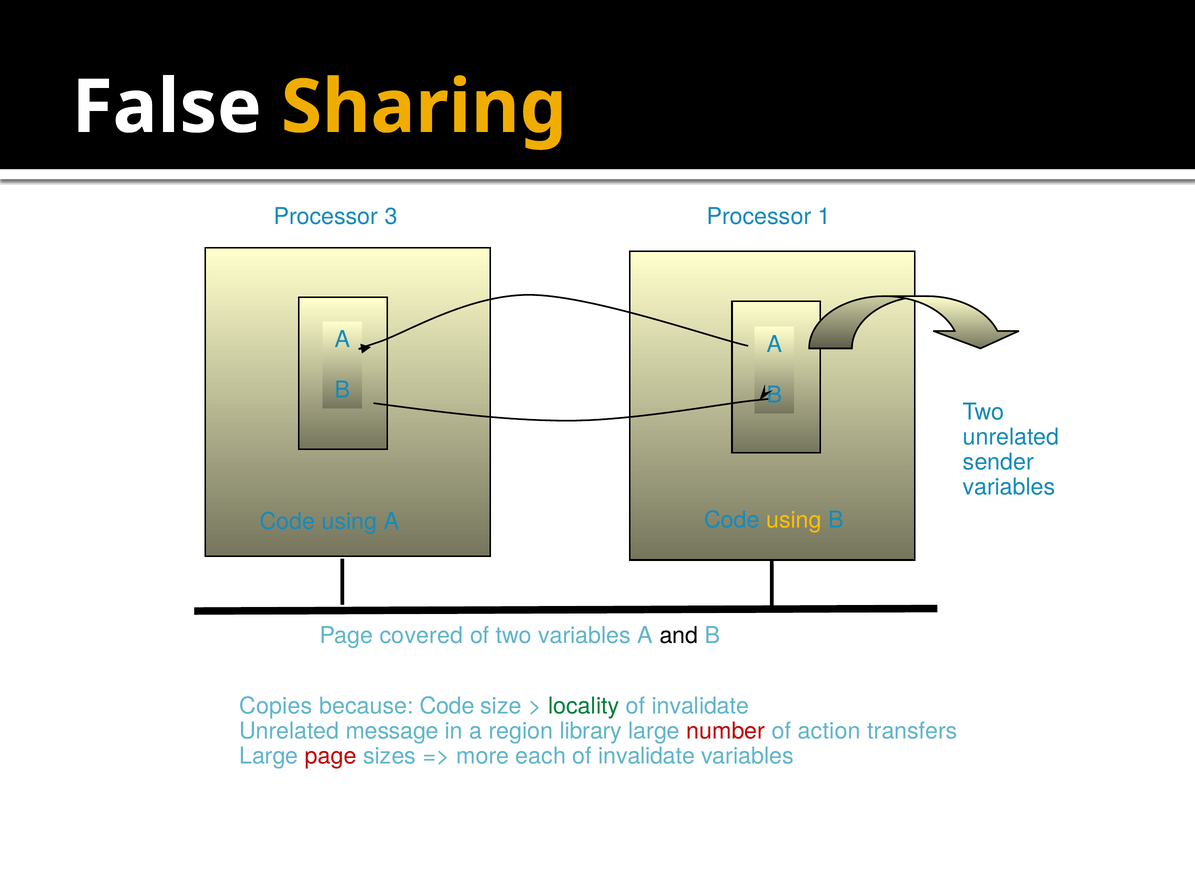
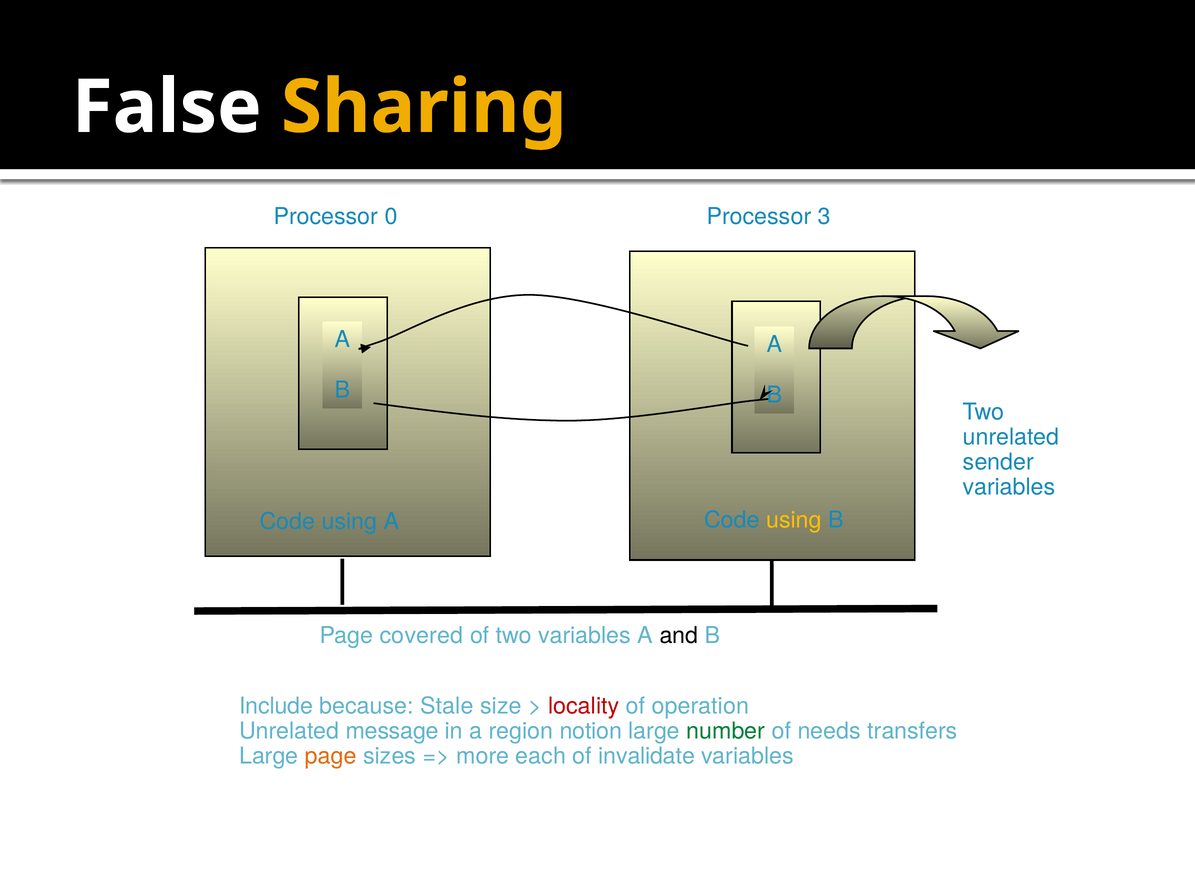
3: 3 -> 0
1: 1 -> 3
Copies: Copies -> Include
because Code: Code -> Stale
locality colour: green -> red
invalidate at (700, 706): invalidate -> operation
library: library -> notion
number colour: red -> green
action: action -> needs
page at (331, 756) colour: red -> orange
